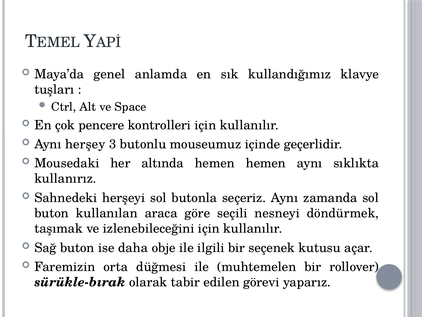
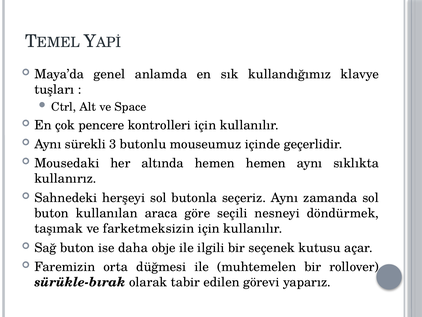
herşey: herşey -> sürekli
izlenebileceğini: izlenebileceğini -> farketmeksizin
